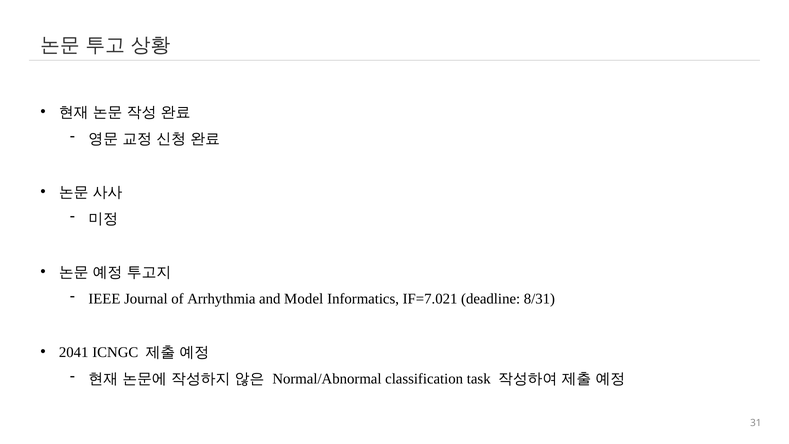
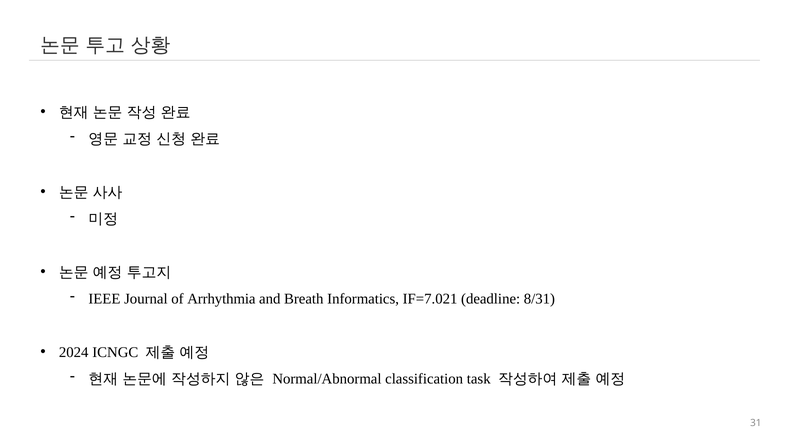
Model: Model -> Breath
2041: 2041 -> 2024
